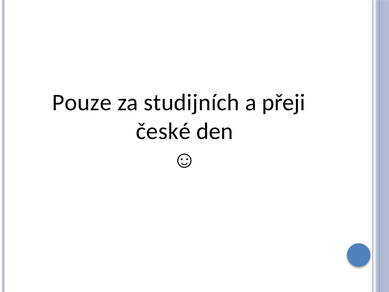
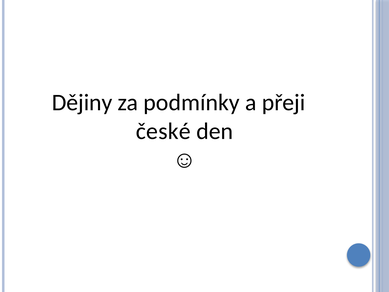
Pouze: Pouze -> Dějiny
studijních: studijních -> podmínky
